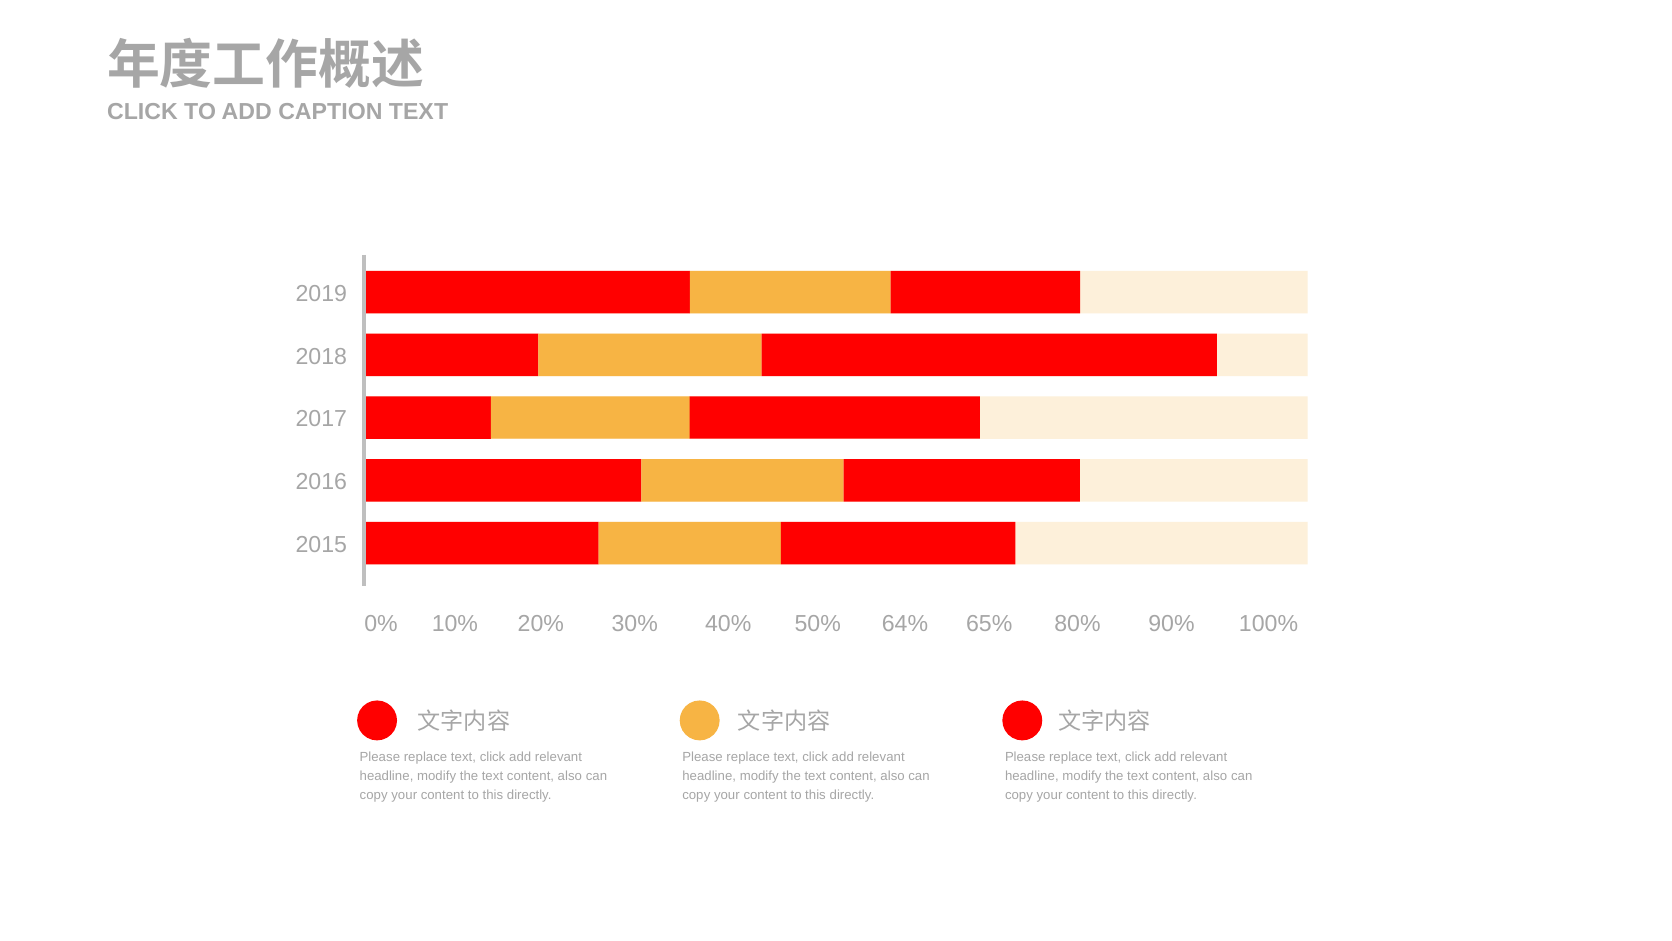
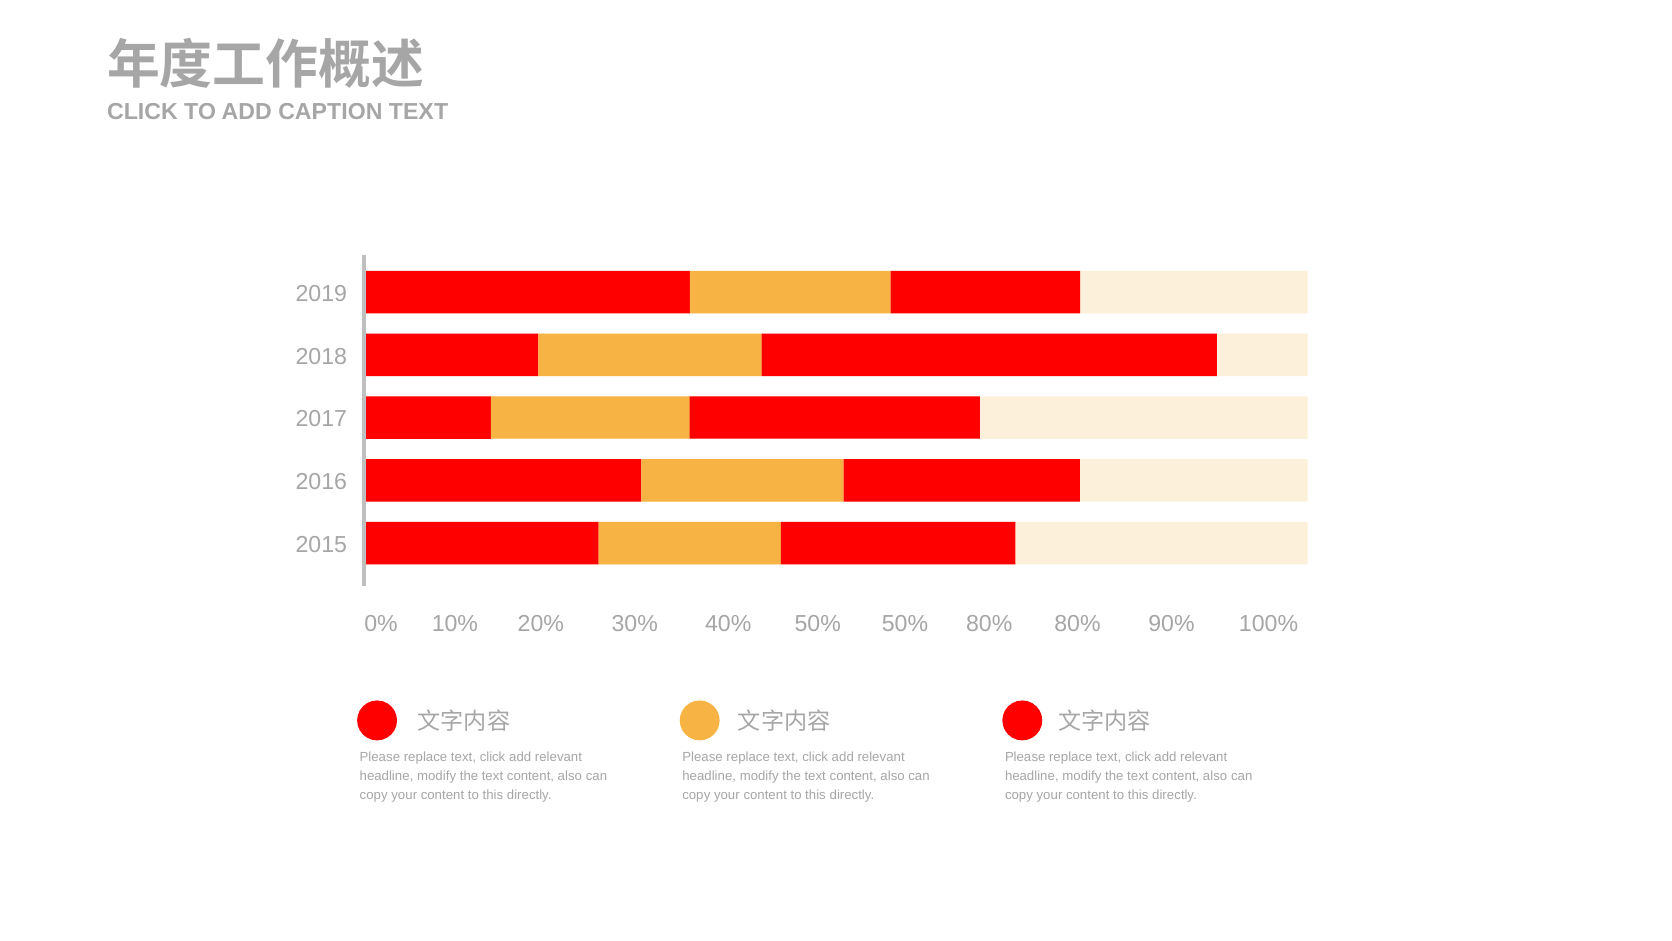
50% 64%: 64% -> 50%
20% 65%: 65% -> 80%
